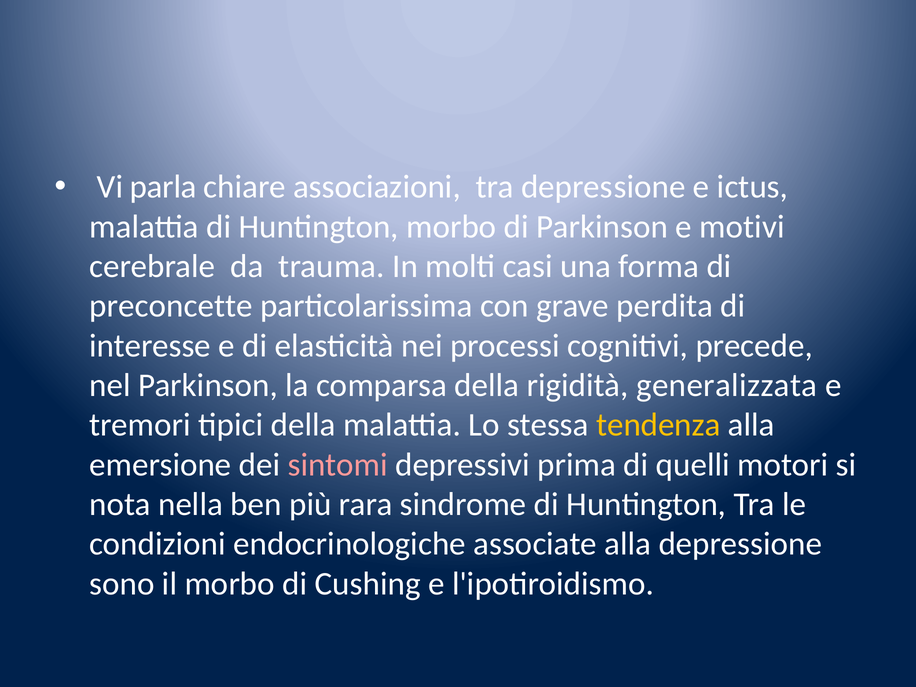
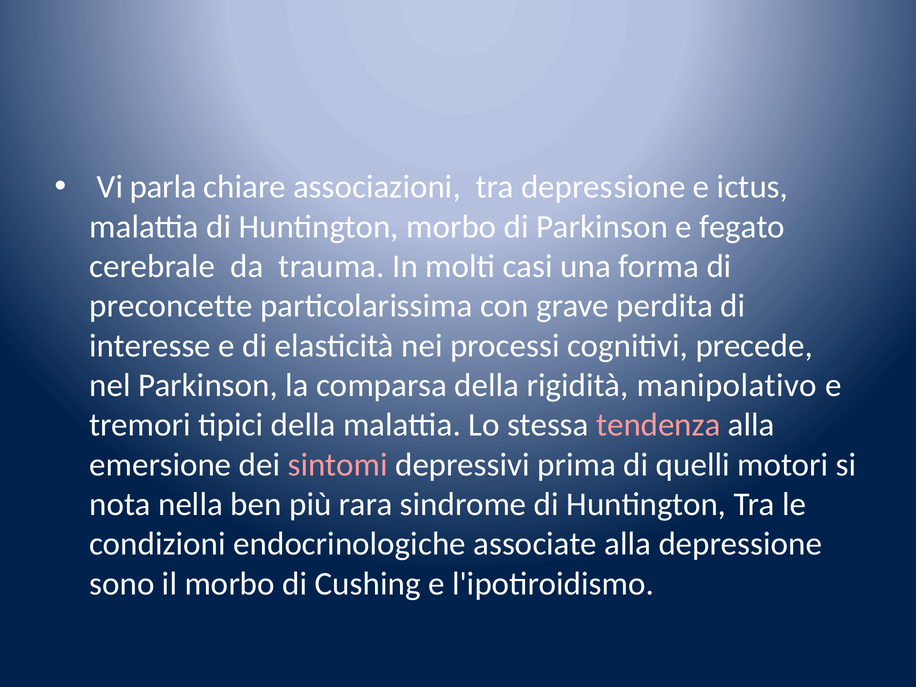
motivi: motivi -> fegato
generalizzata: generalizzata -> manipolativo
tendenza colour: yellow -> pink
